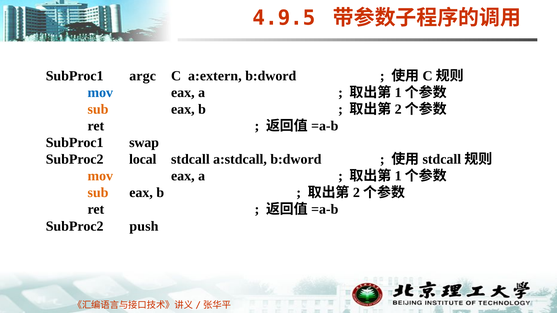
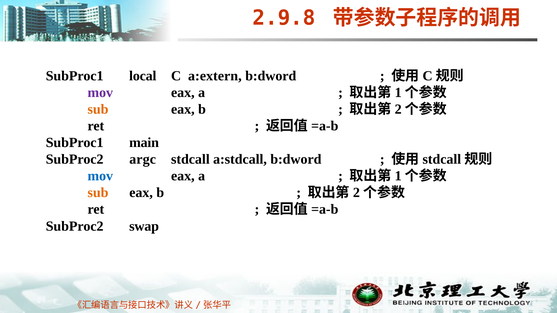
4.9.5: 4.9.5 -> 2.9.8
argc: argc -> local
mov at (100, 93) colour: blue -> purple
swap: swap -> main
local: local -> argc
mov at (100, 176) colour: orange -> blue
push: push -> swap
